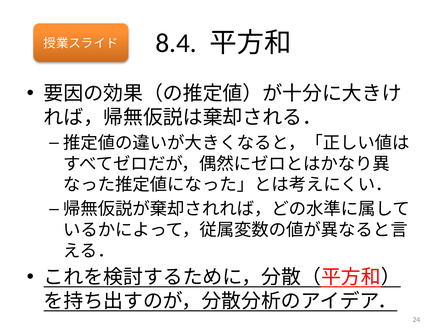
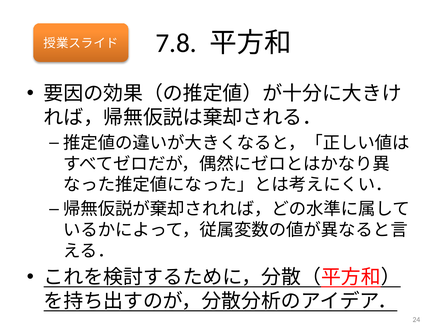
8.4: 8.4 -> 7.8
